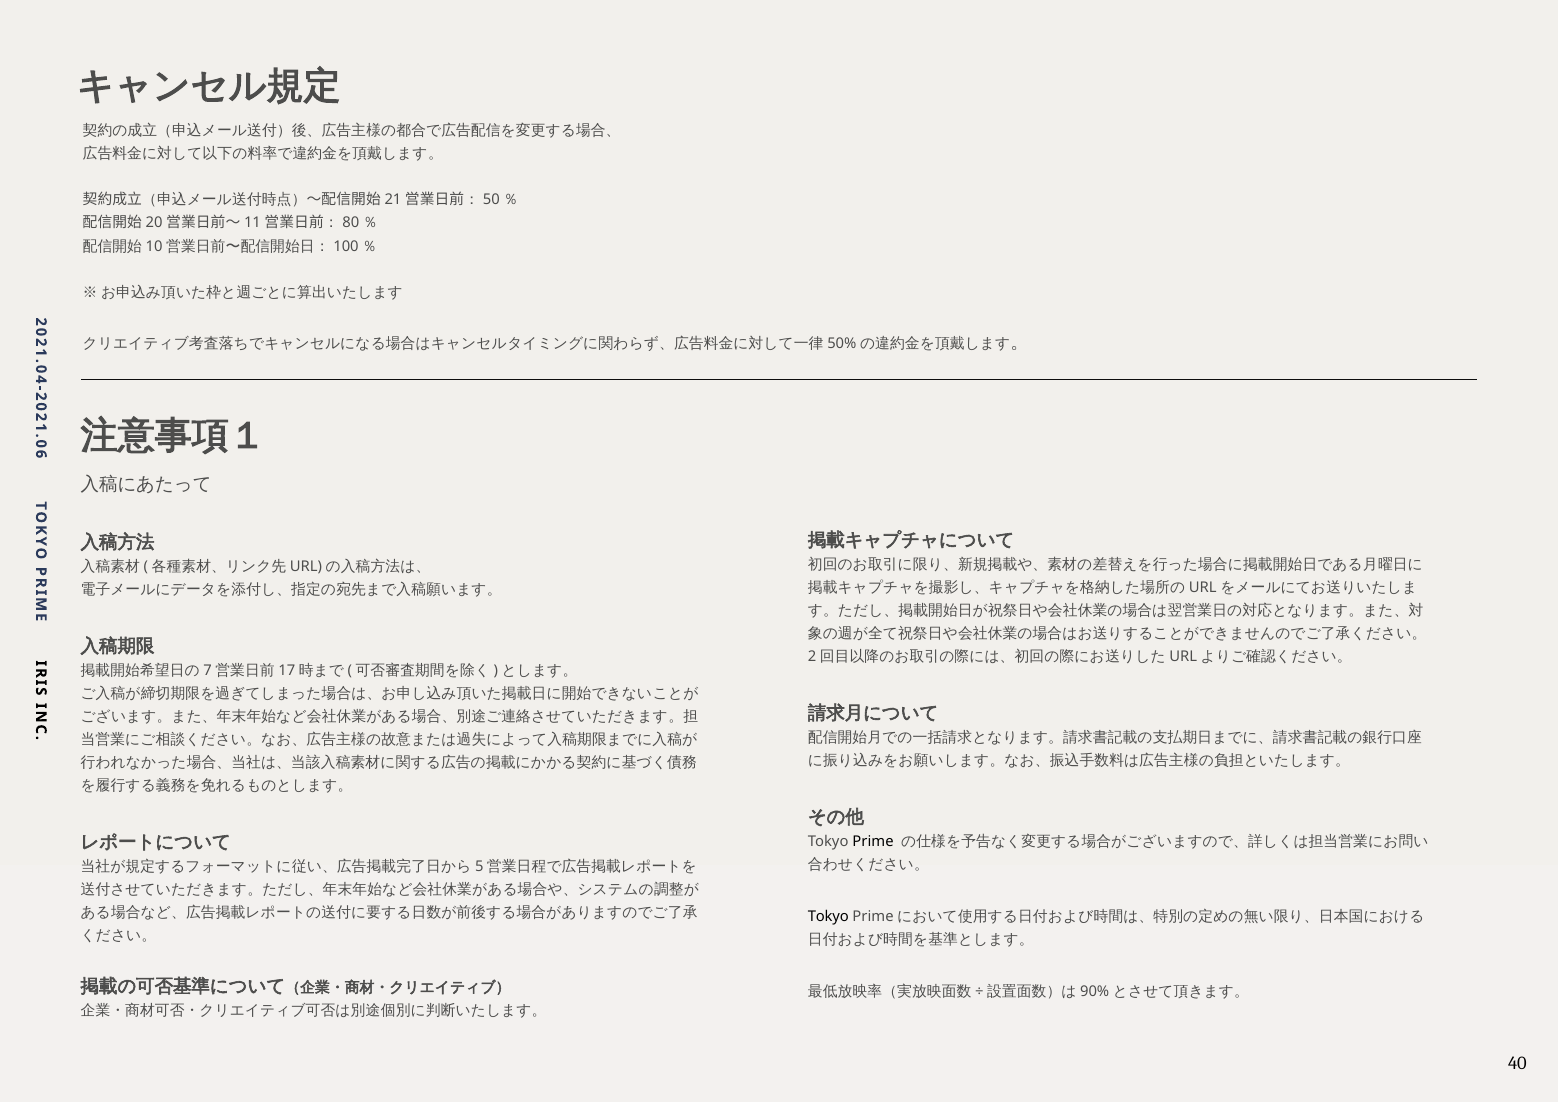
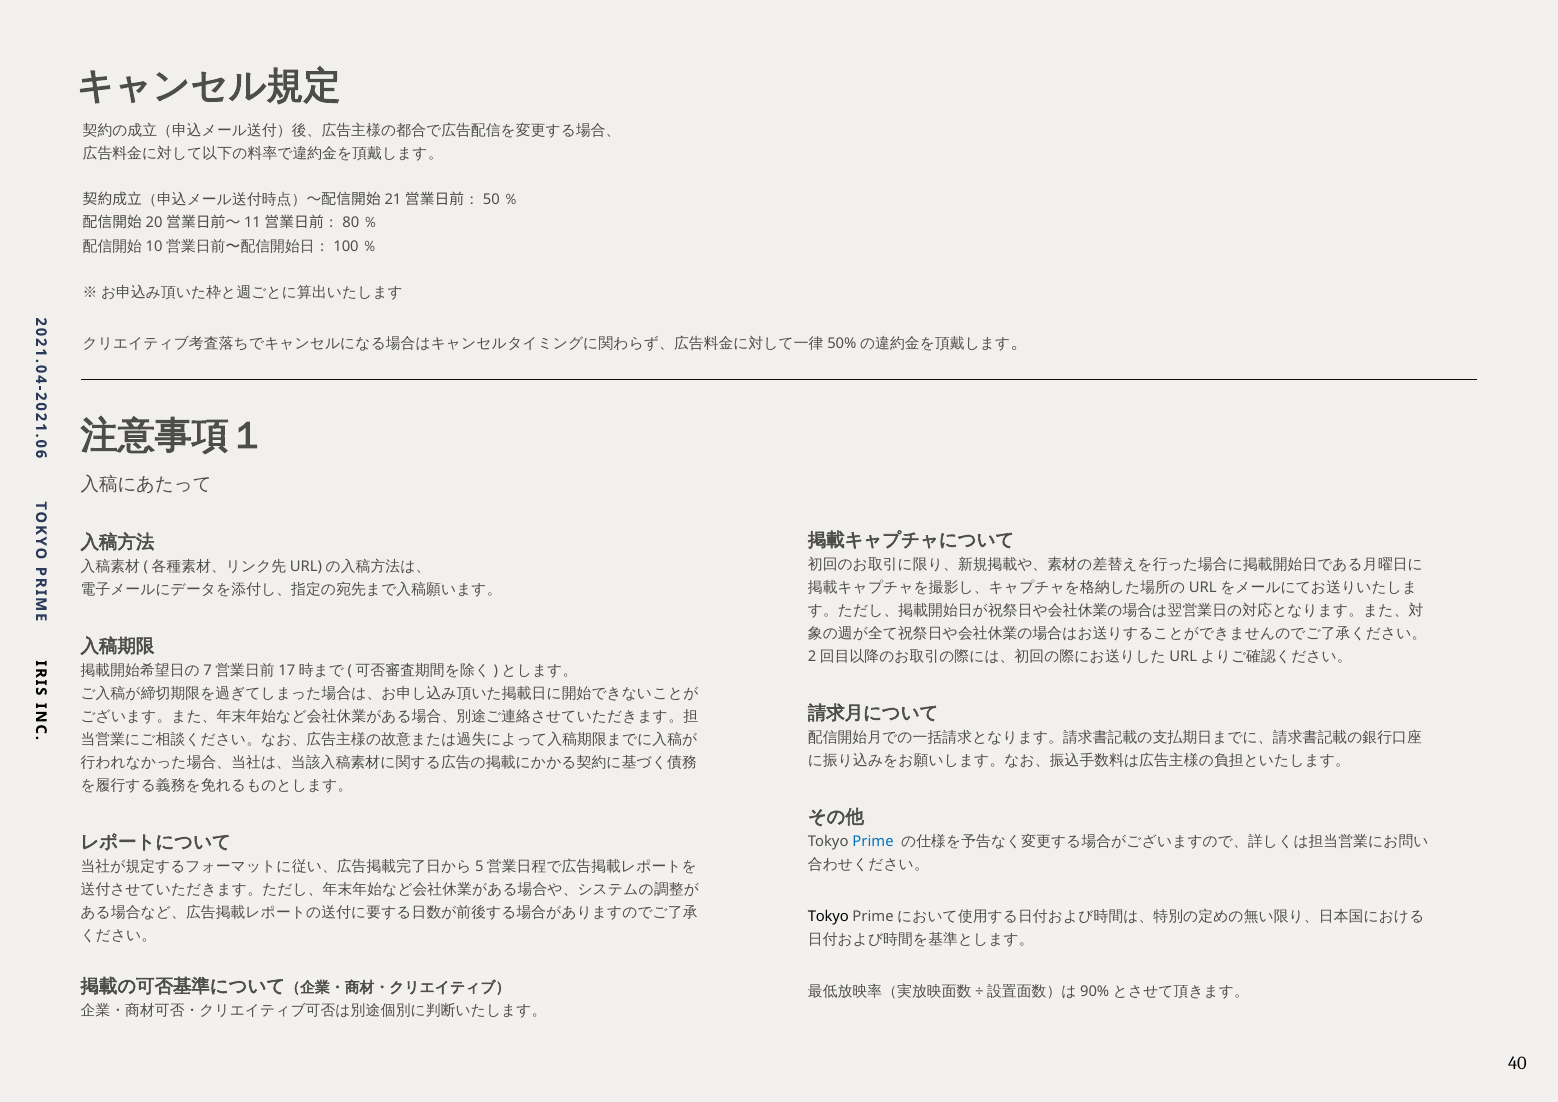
Prime colour: black -> blue
